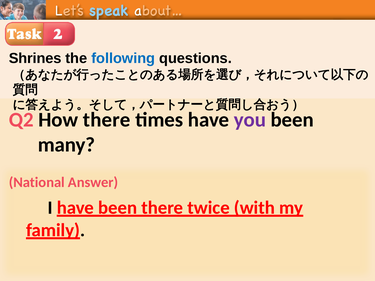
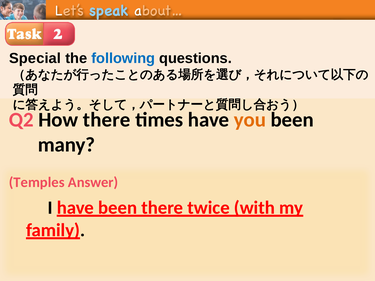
Shrines: Shrines -> Special
you colour: purple -> orange
National: National -> Temples
